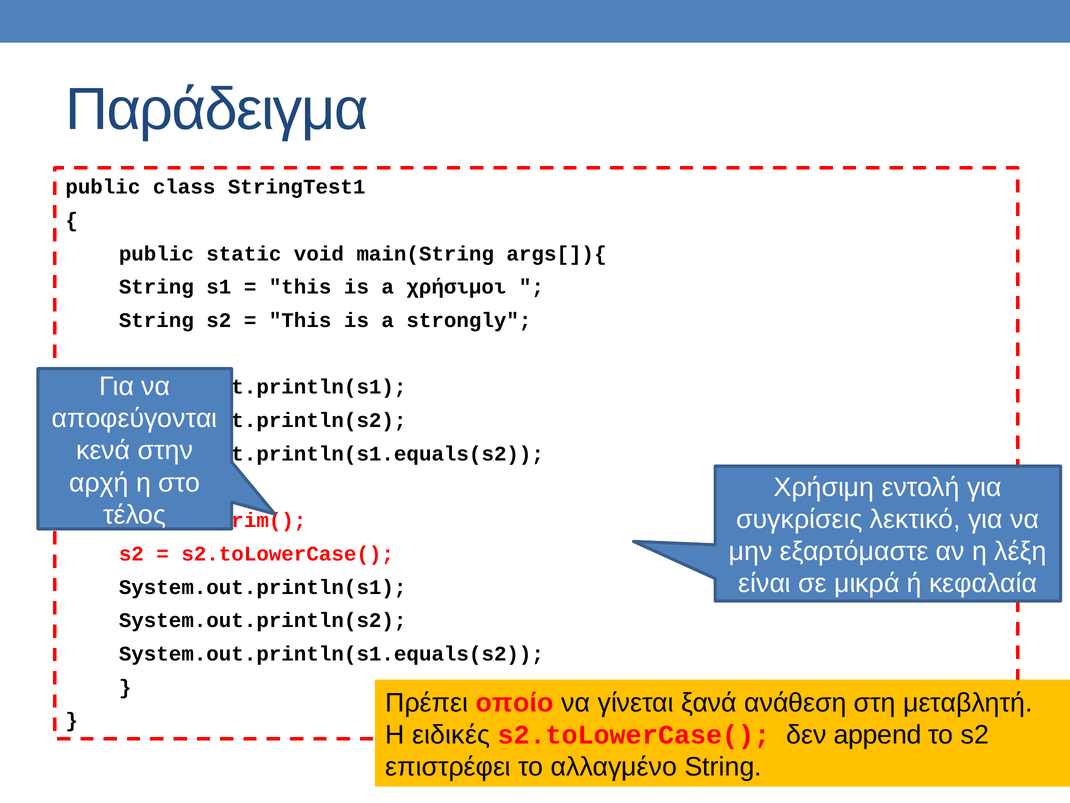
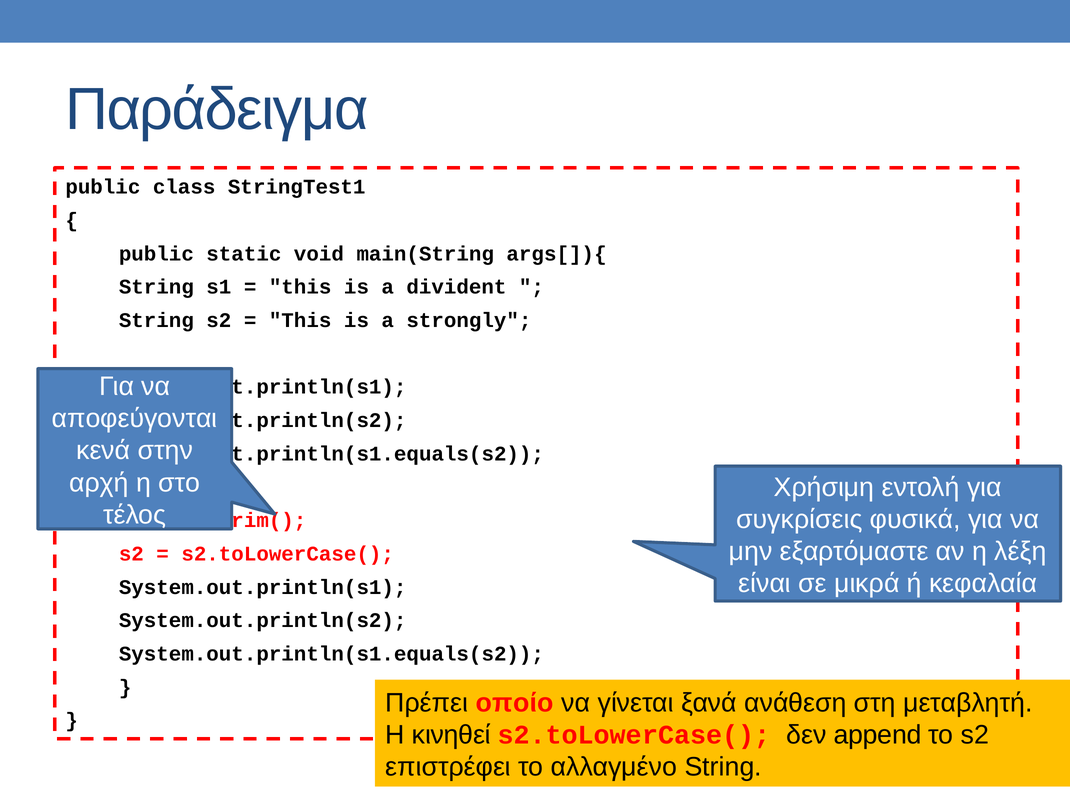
χρήσιμοι: χρήσιμοι -> divident
λεκτικό: λεκτικό -> φυσικά
ειδικές: ειδικές -> κινηθεί
